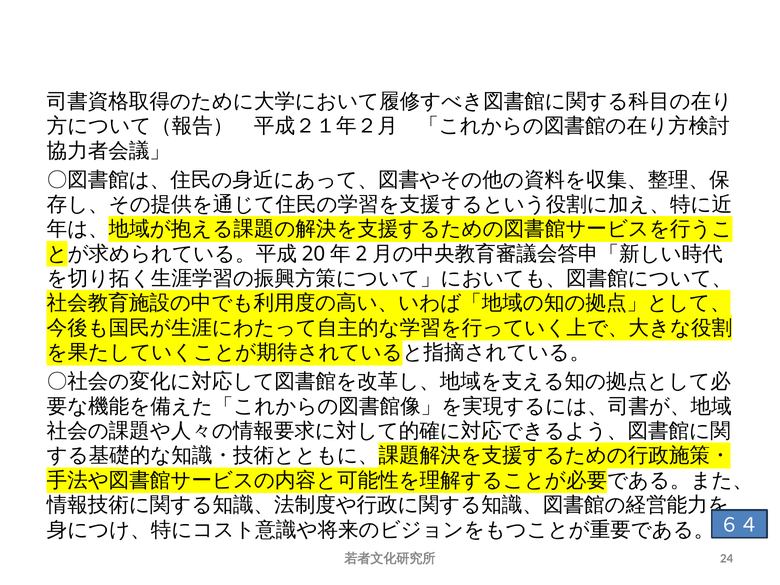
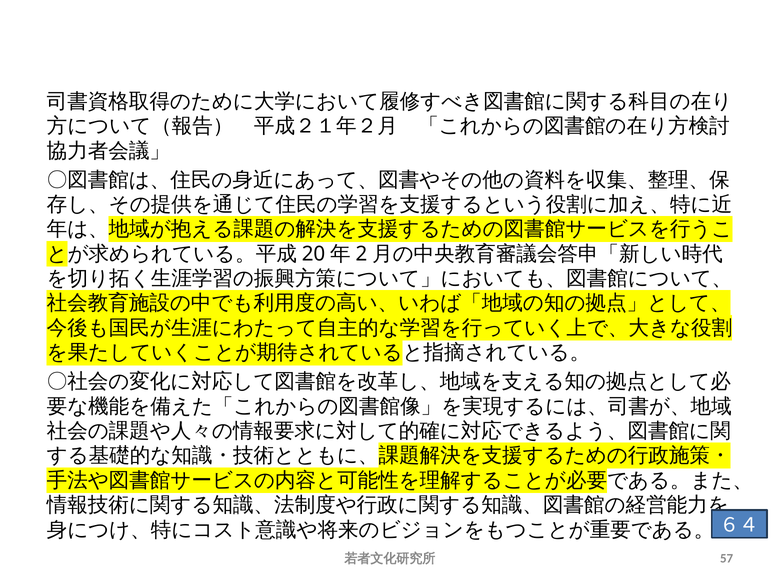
24: 24 -> 57
